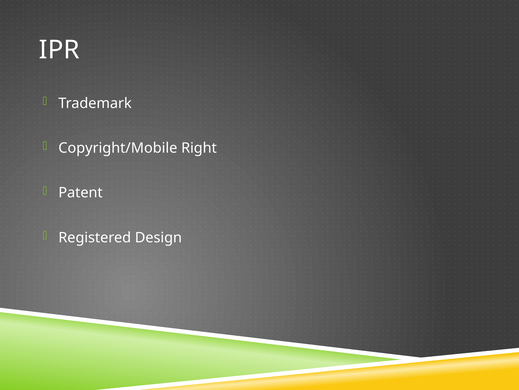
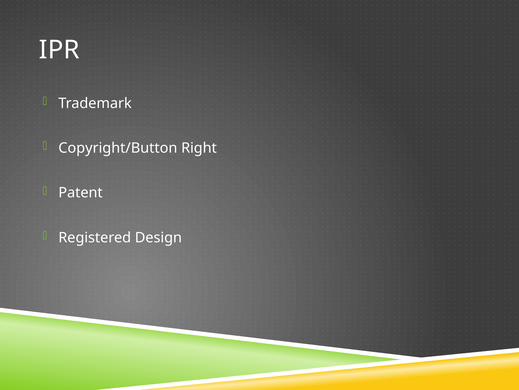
Copyright/Mobile: Copyright/Mobile -> Copyright/Button
